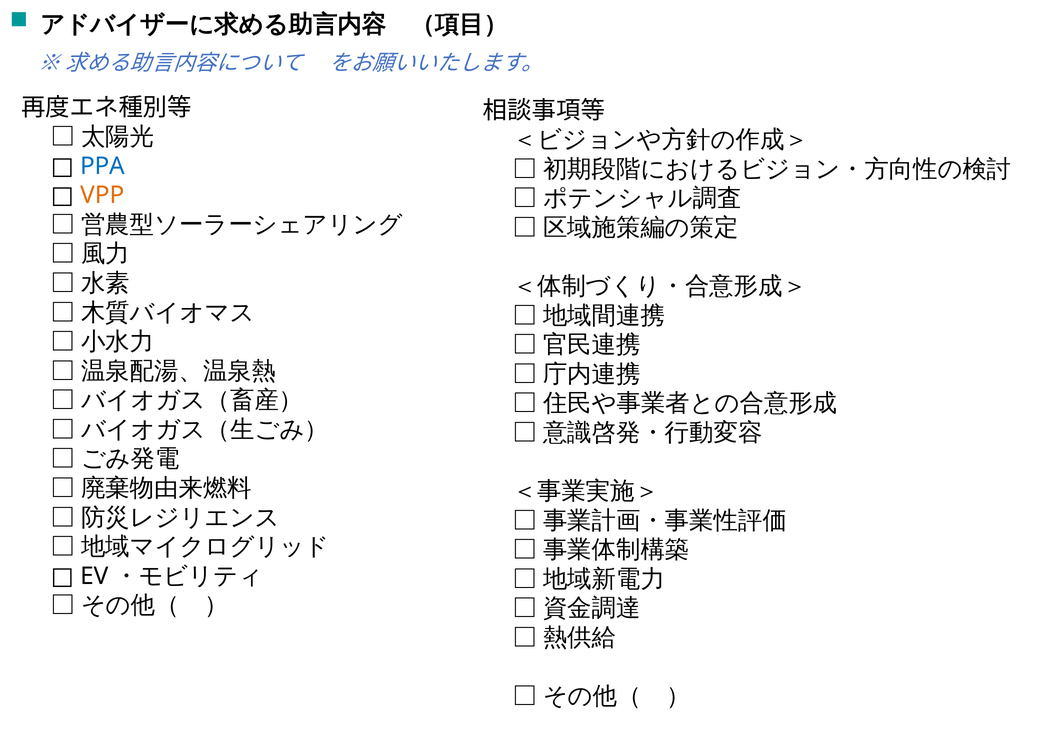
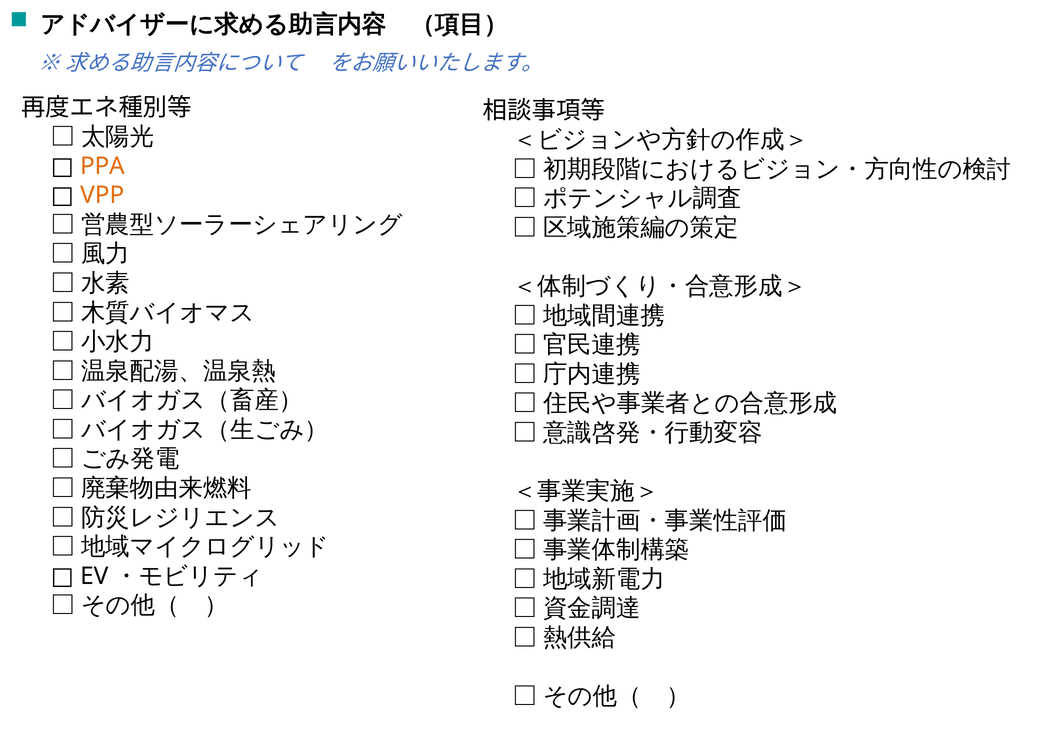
PPA colour: blue -> orange
